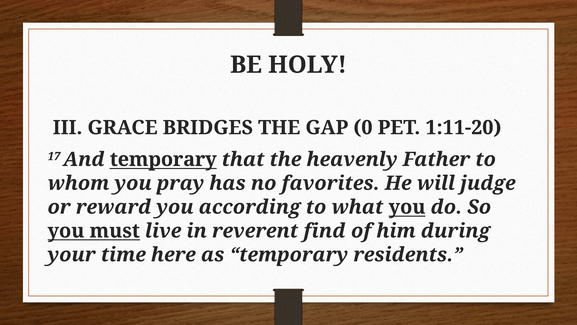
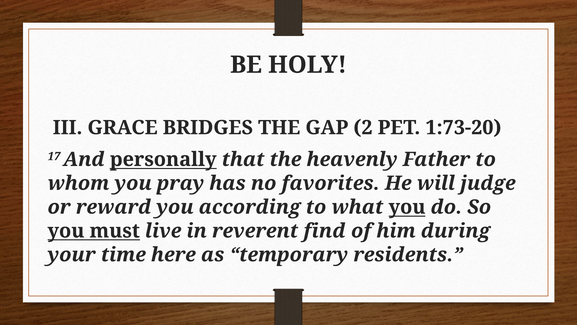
0: 0 -> 2
1:11-20: 1:11-20 -> 1:73-20
And temporary: temporary -> personally
